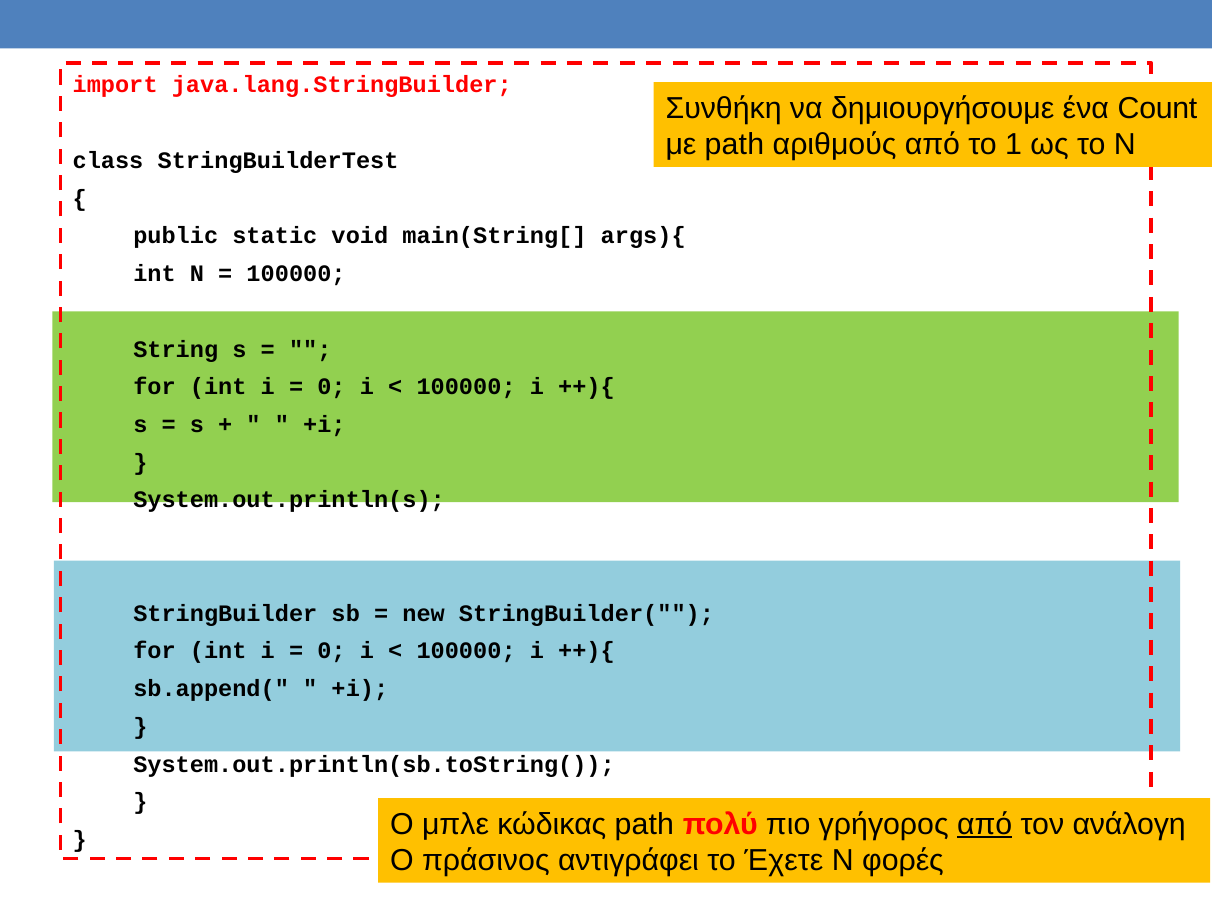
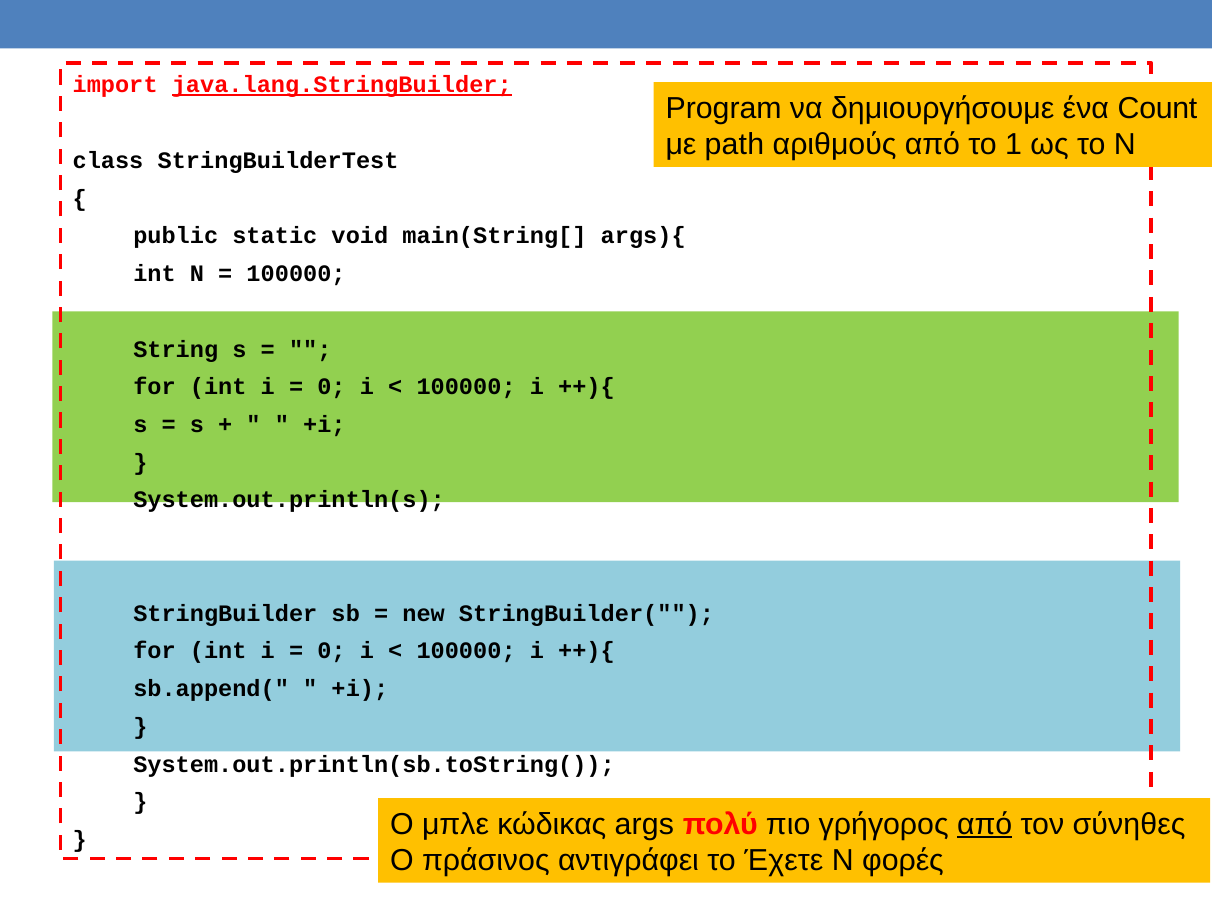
java.lang.StringBuilder underline: none -> present
Συνθήκη: Συνθήκη -> Program
κώδικας path: path -> args
ανάλογη: ανάλογη -> σύνηθες
